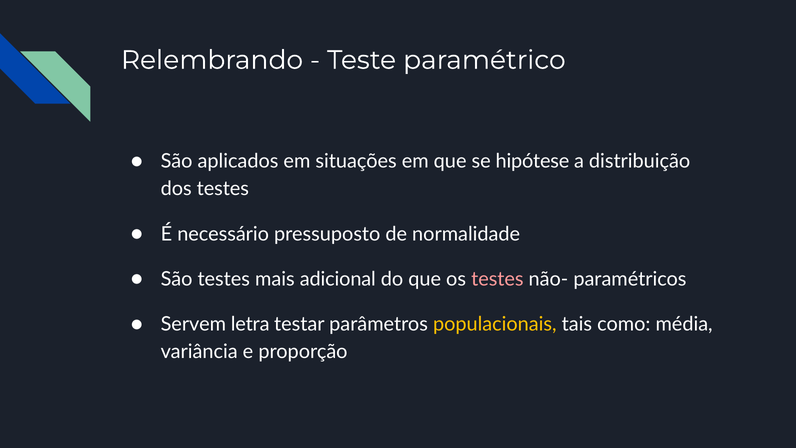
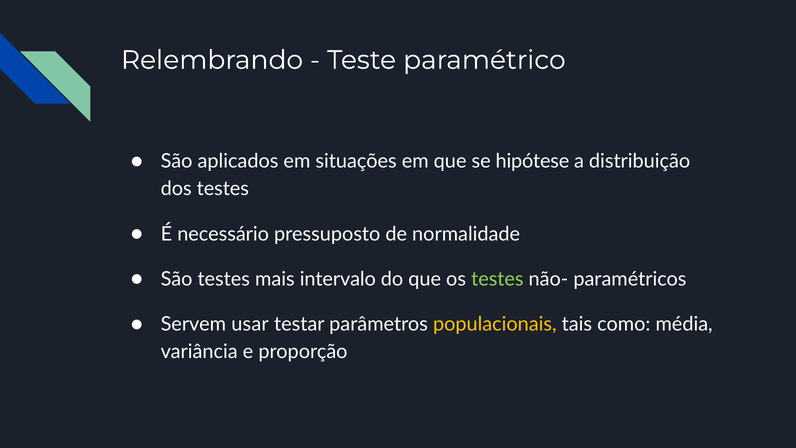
adicional: adicional -> intervalo
testes at (497, 279) colour: pink -> light green
letra: letra -> usar
